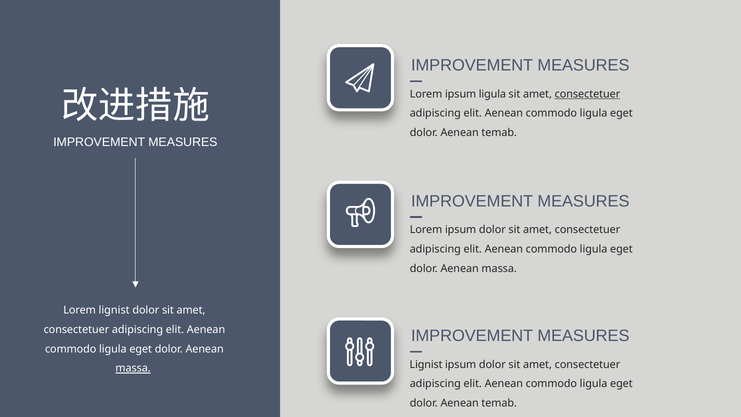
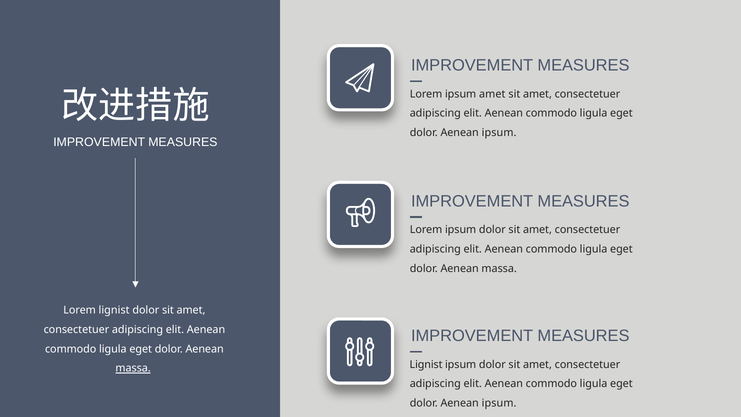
ipsum ligula: ligula -> amet
consectetuer at (587, 94) underline: present -> none
temab at (499, 133): temab -> ipsum
temab at (499, 403): temab -> ipsum
